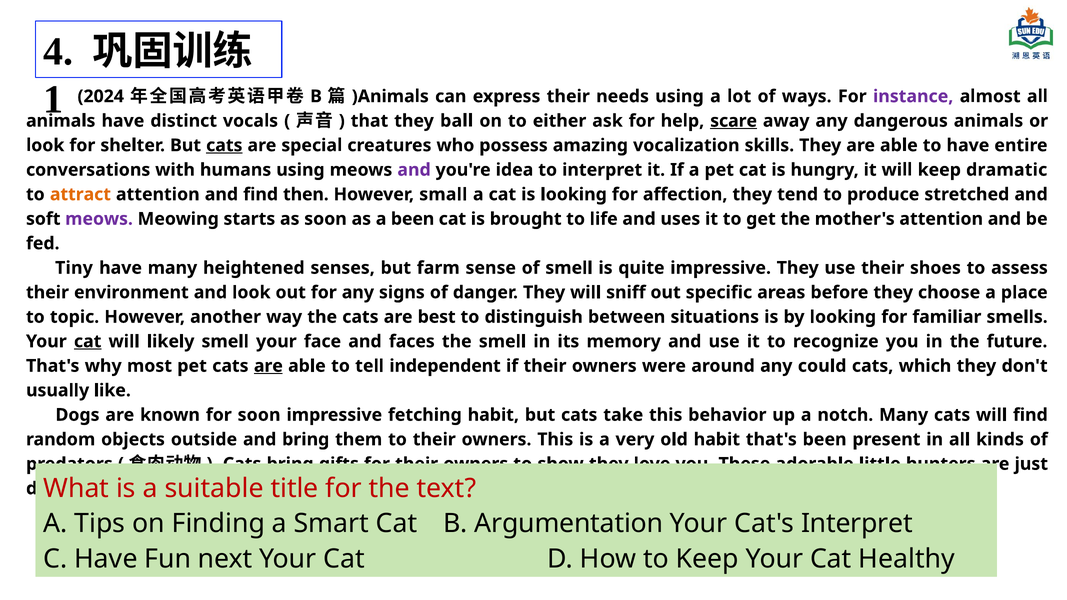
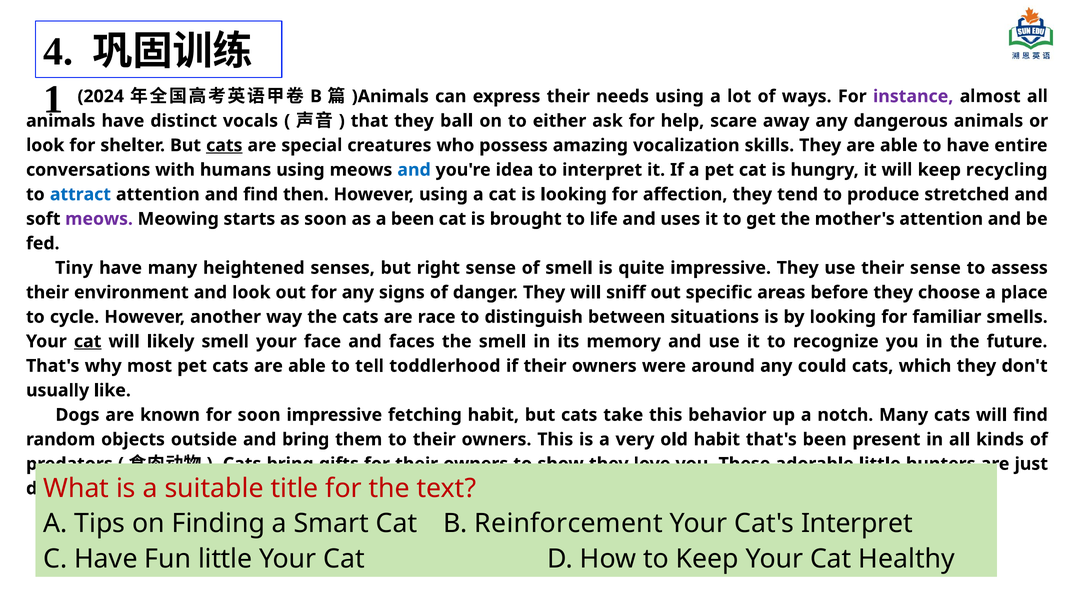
scare underline: present -> none
and at (414, 170) colour: purple -> blue
dramatic: dramatic -> recycling
attract colour: orange -> blue
However small: small -> using
farm: farm -> right
their shoes: shoes -> sense
topic: topic -> cycle
best: best -> race
are at (268, 366) underline: present -> none
independent: independent -> toddlerhood
Argumentation: Argumentation -> Reinforcement
Fun next: next -> little
